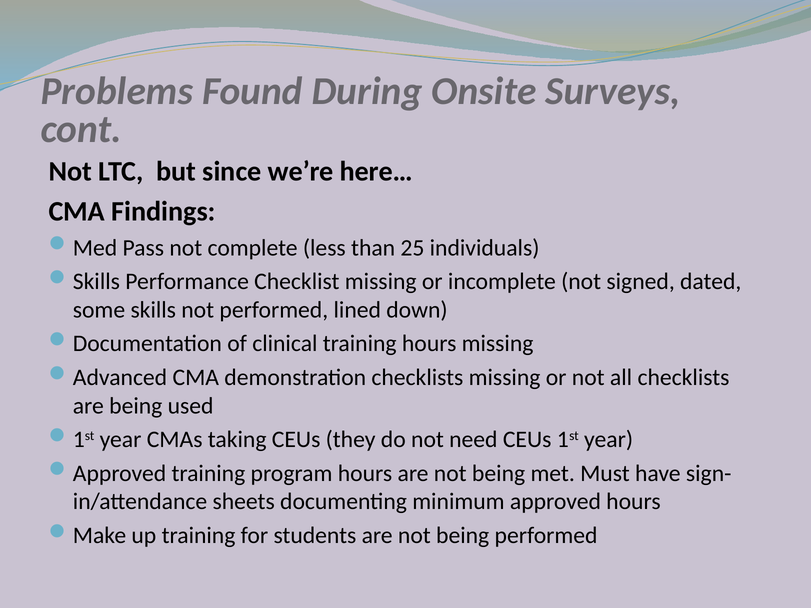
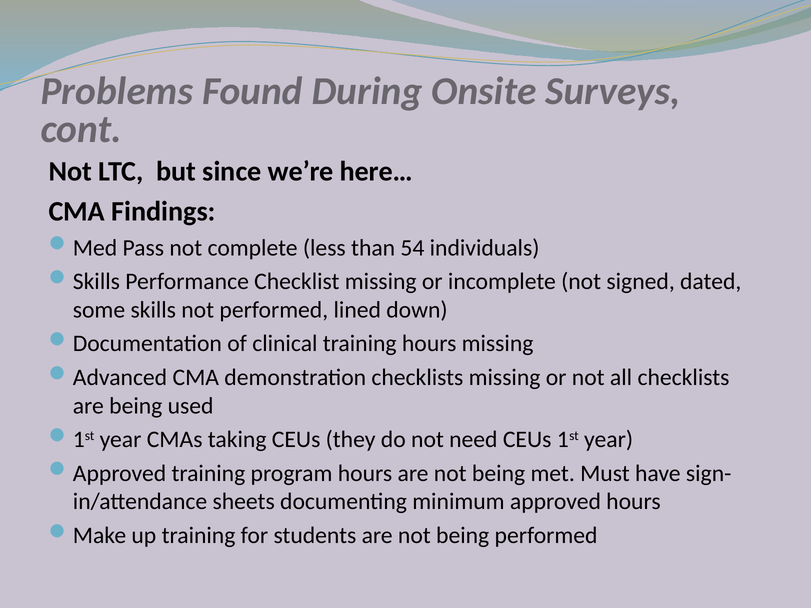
25: 25 -> 54
